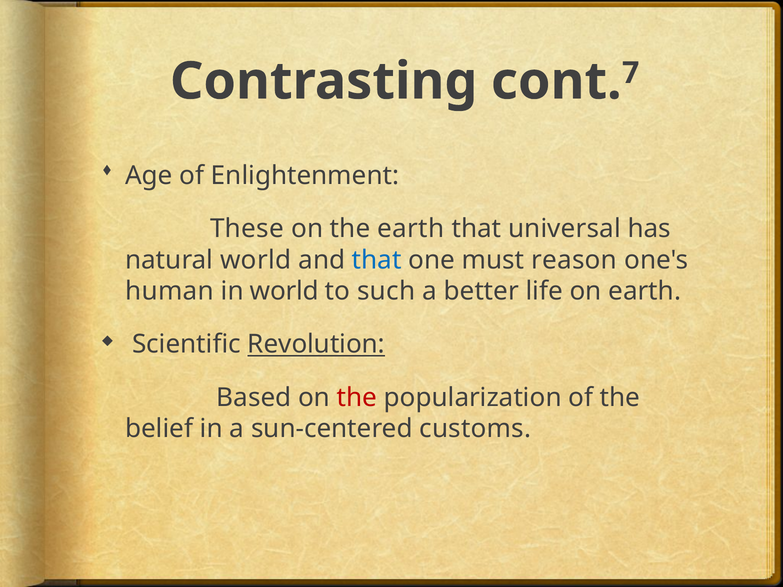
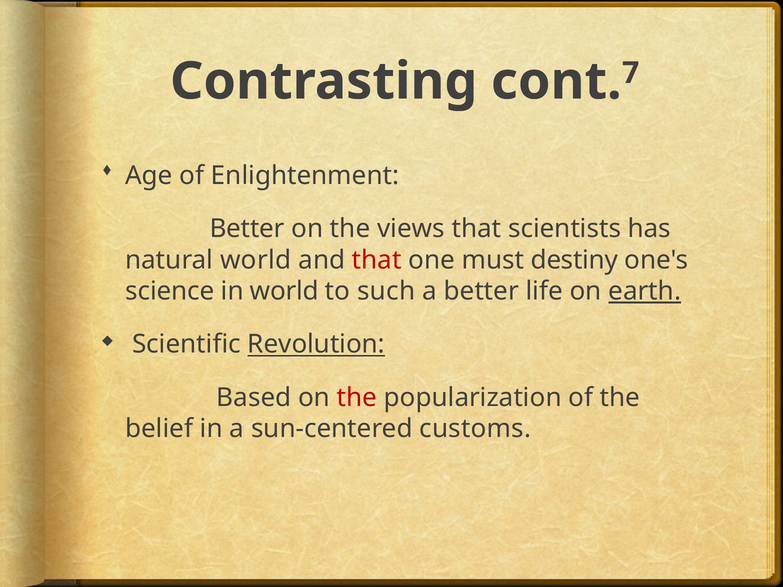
These at (247, 229): These -> Better
the earth: earth -> views
universal: universal -> scientists
that at (377, 260) colour: blue -> red
reason: reason -> destiny
human: human -> science
earth at (645, 291) underline: none -> present
